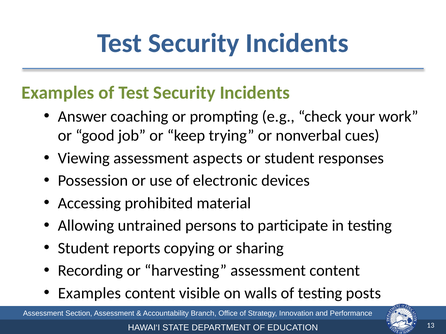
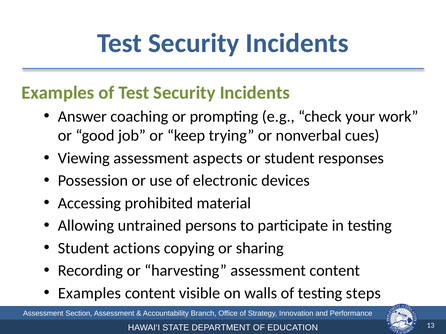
reports: reports -> actions
posts: posts -> steps
